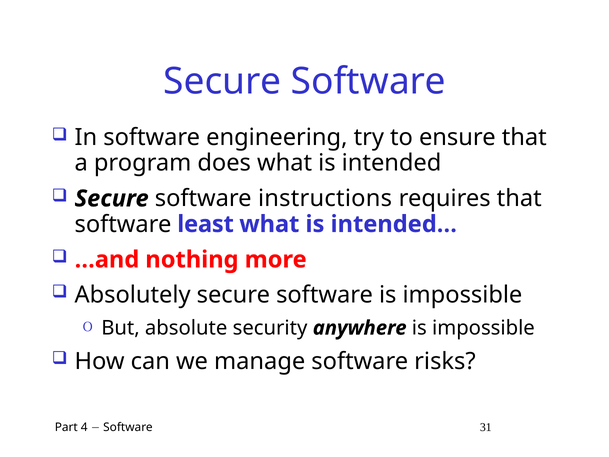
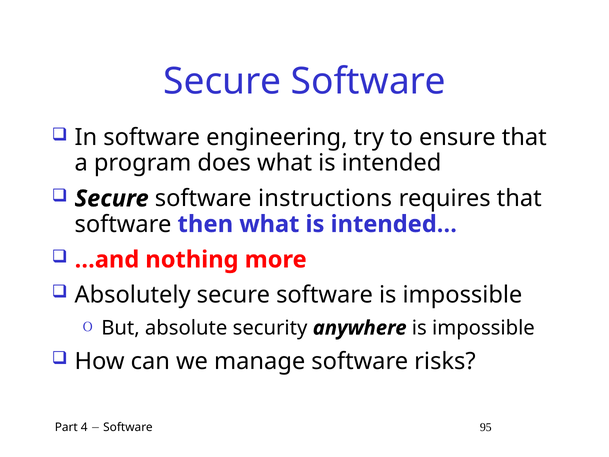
least: least -> then
31: 31 -> 95
